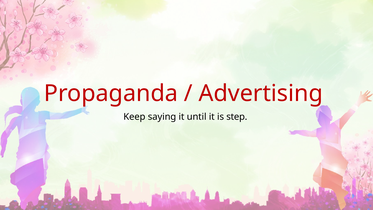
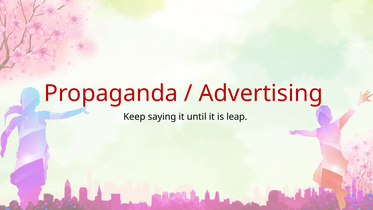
step: step -> leap
